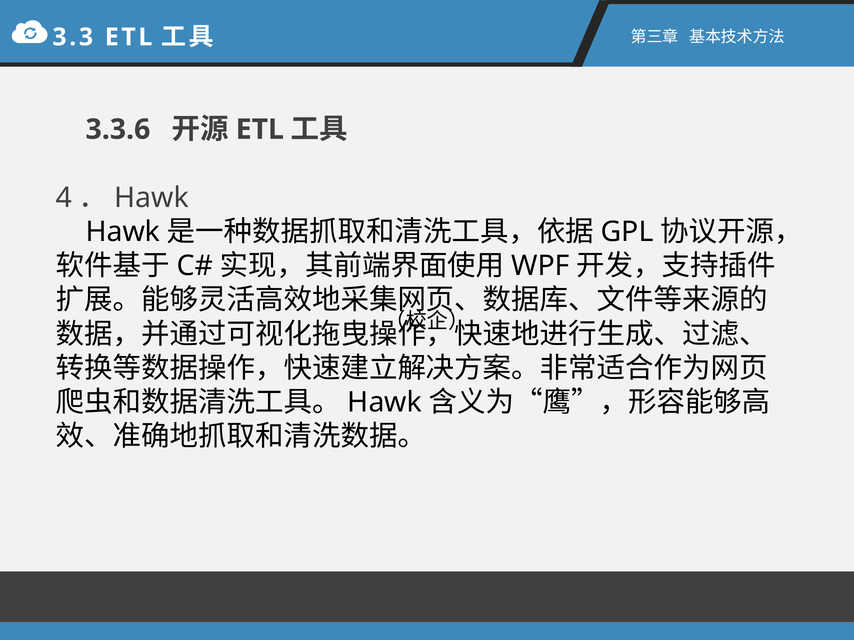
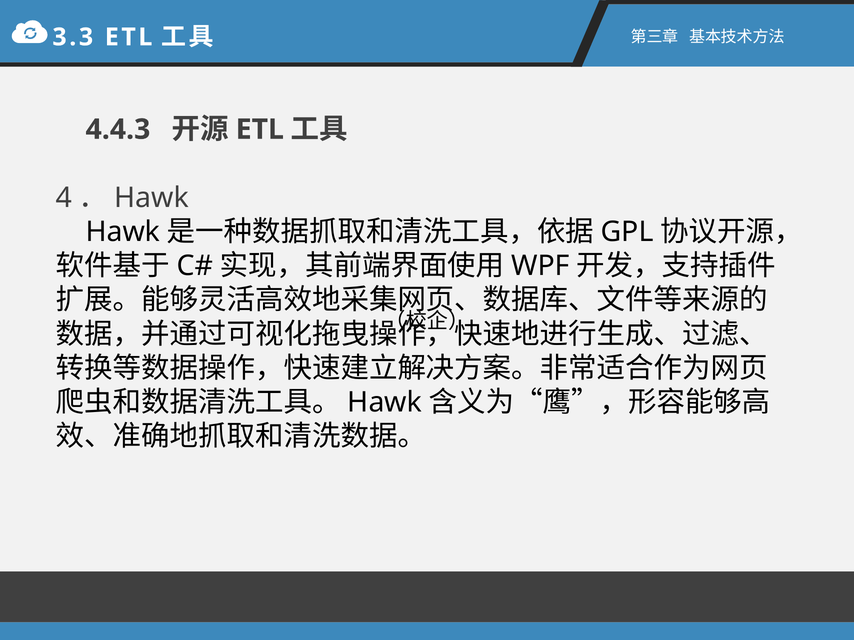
3.3.6: 3.3.6 -> 4.4.3
